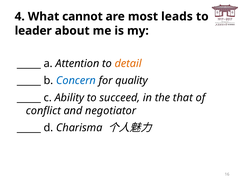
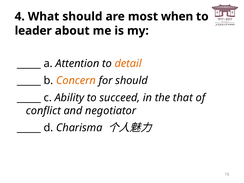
What cannot: cannot -> should
leads: leads -> when
Concern colour: blue -> orange
for quality: quality -> should
